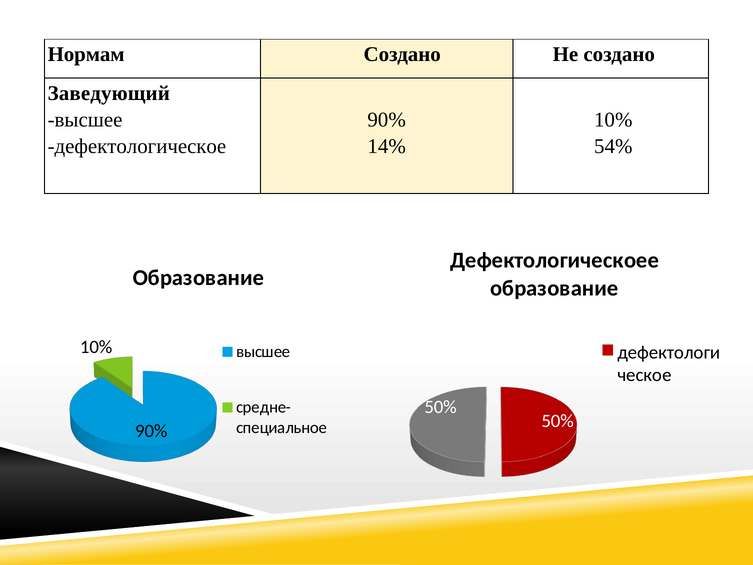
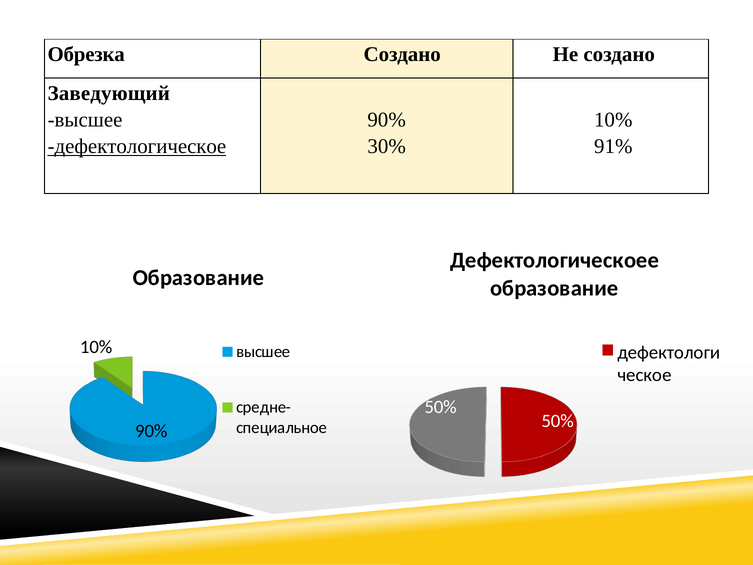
Нормам: Нормам -> Обрезка
дефектологическое underline: none -> present
14%: 14% -> 30%
54%: 54% -> 91%
